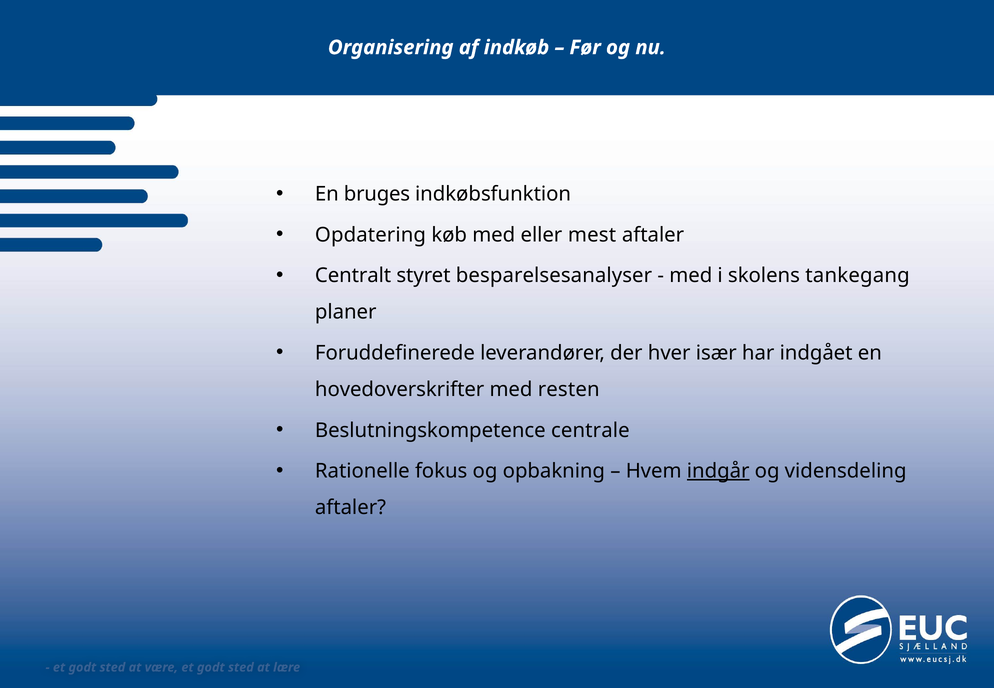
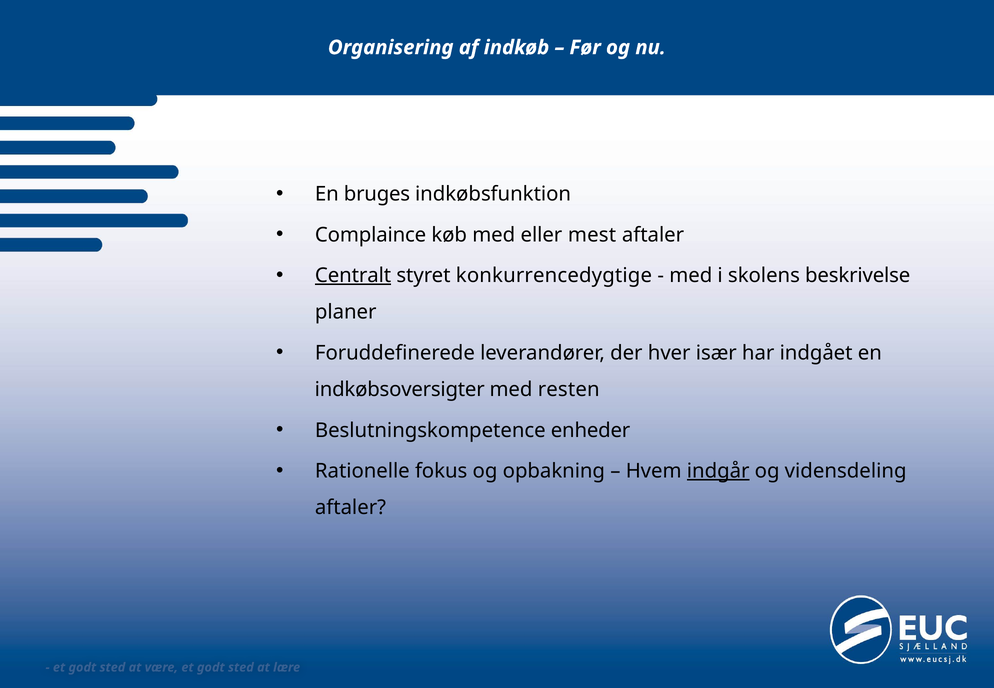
Opdatering: Opdatering -> Complaince
Centralt underline: none -> present
besparelsesanalyser: besparelsesanalyser -> konkurrencedygtige
tankegang: tankegang -> beskrivelse
hovedoverskrifter: hovedoverskrifter -> indkøbsoversigter
centrale: centrale -> enheder
